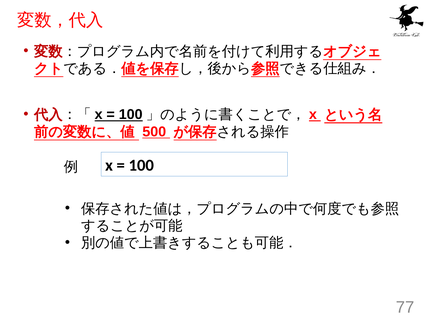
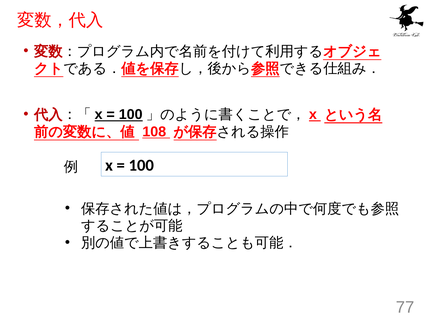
500: 500 -> 108
